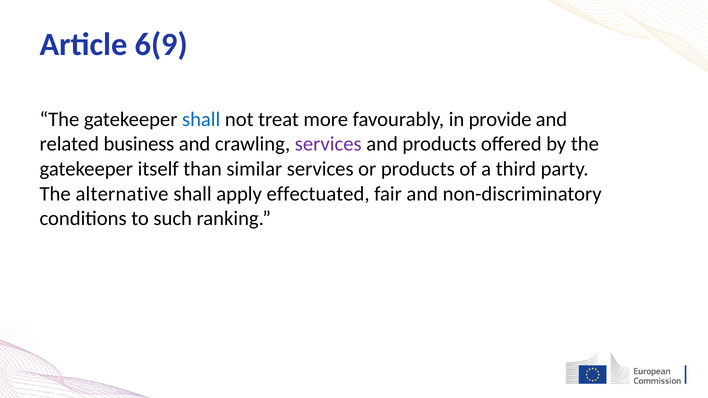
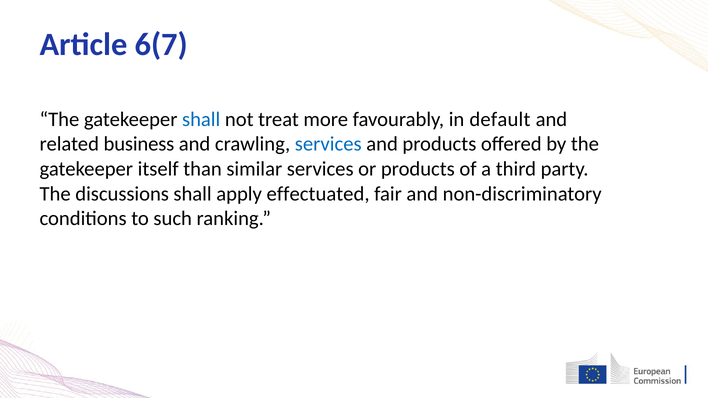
6(9: 6(9 -> 6(7
provide: provide -> default
services at (328, 144) colour: purple -> blue
alternative: alternative -> discussions
